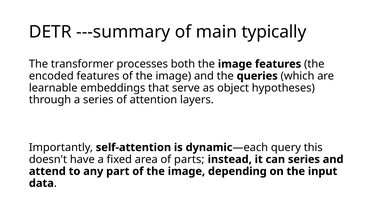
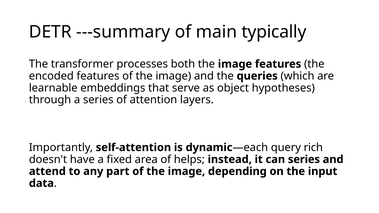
this: this -> rich
parts: parts -> helps
